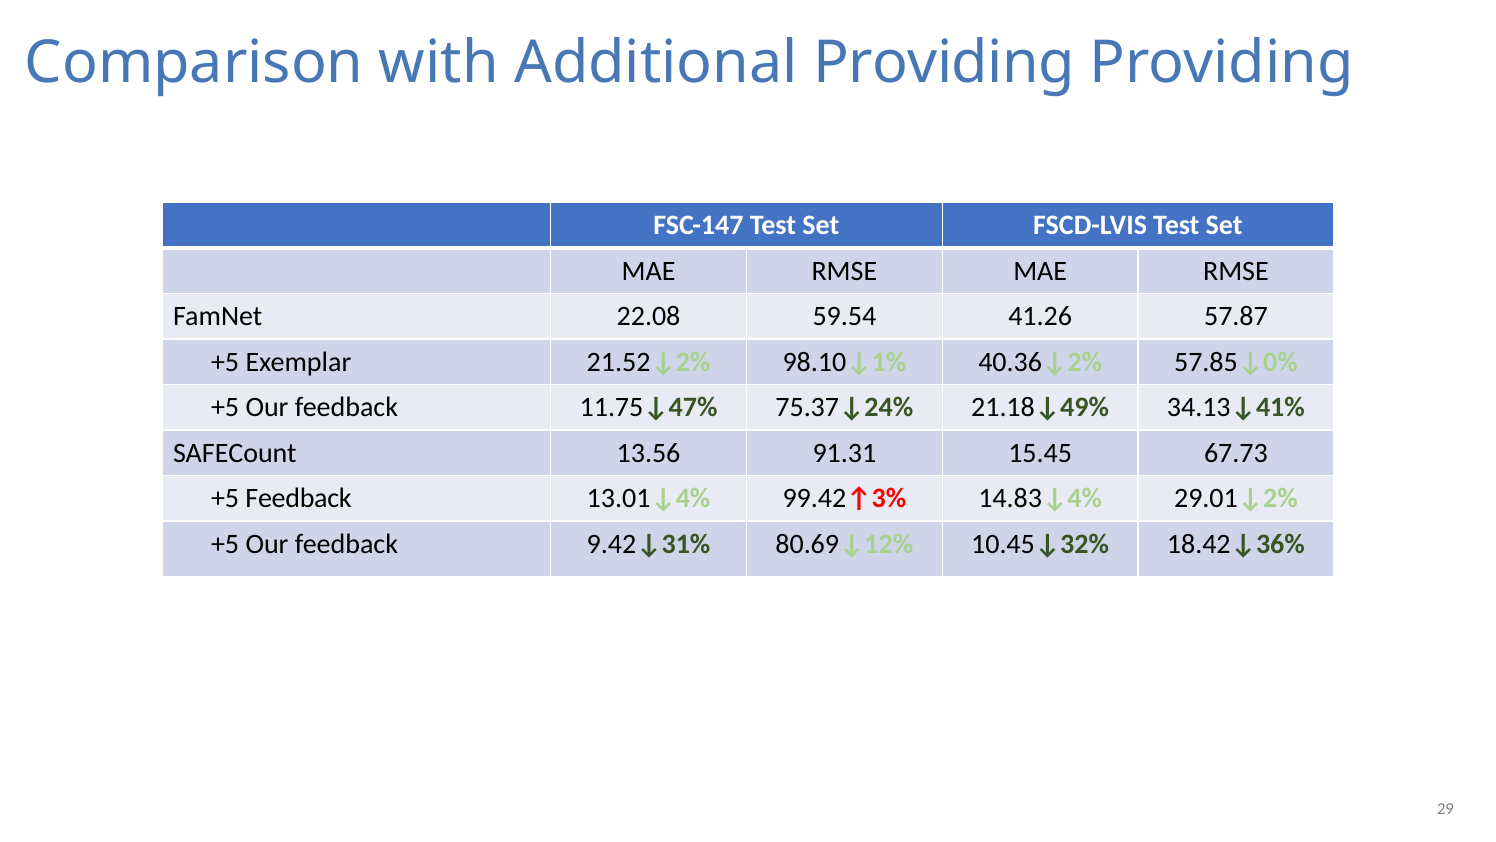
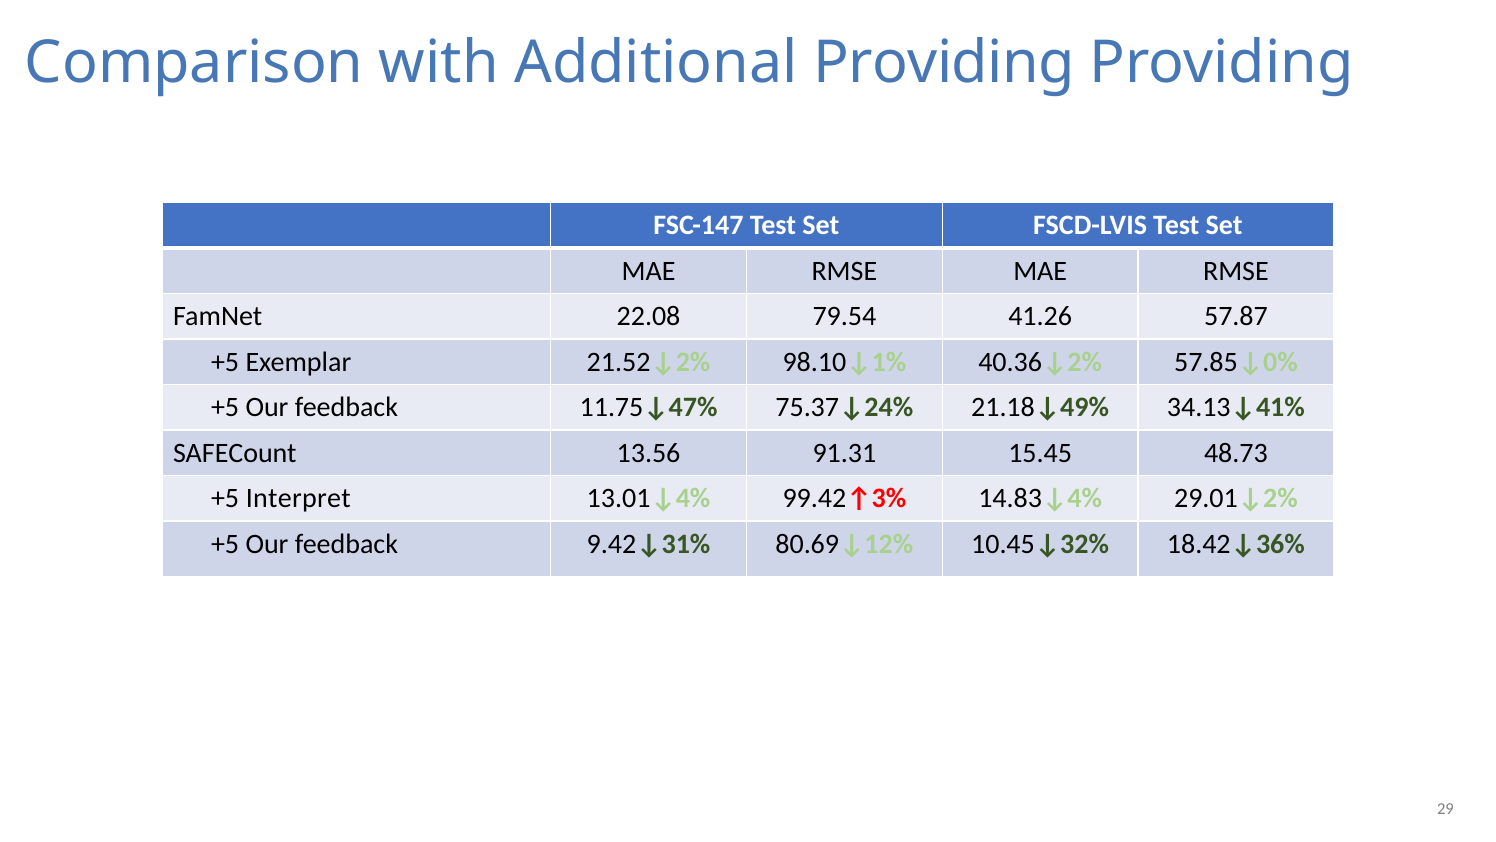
59.54: 59.54 -> 79.54
67.73: 67.73 -> 48.73
+5 Feedback: Feedback -> Interpret
